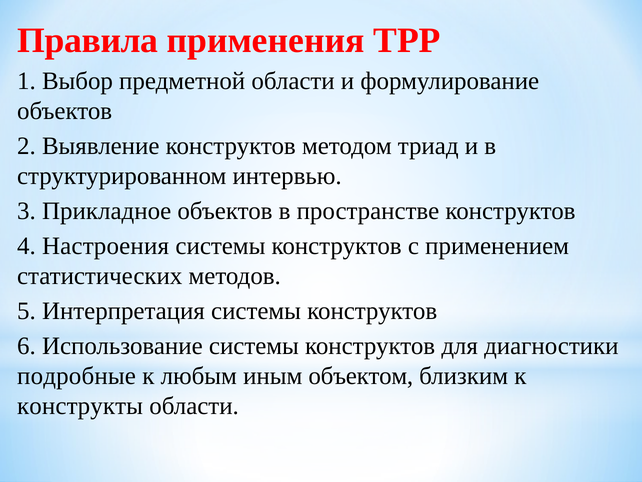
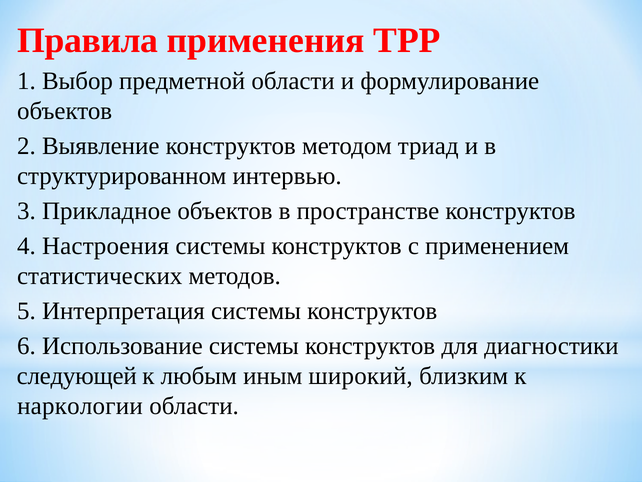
подробные: подробные -> следующей
объектом: объектом -> широкий
конструкты: конструкты -> наркологии
